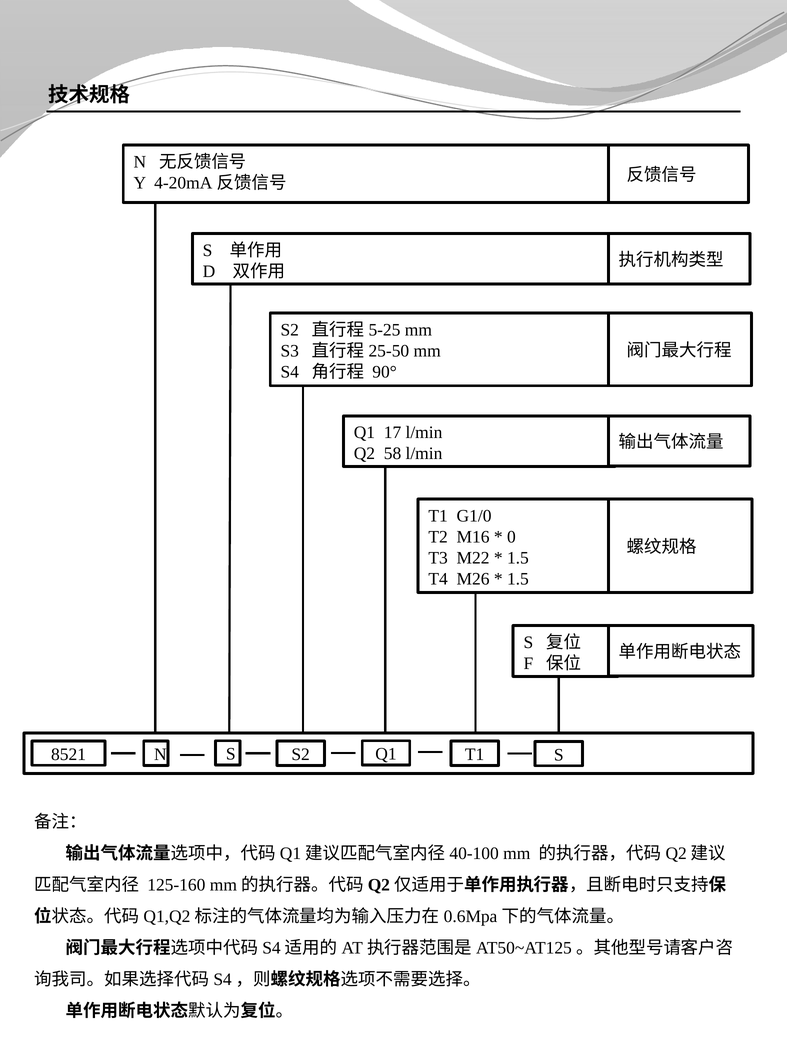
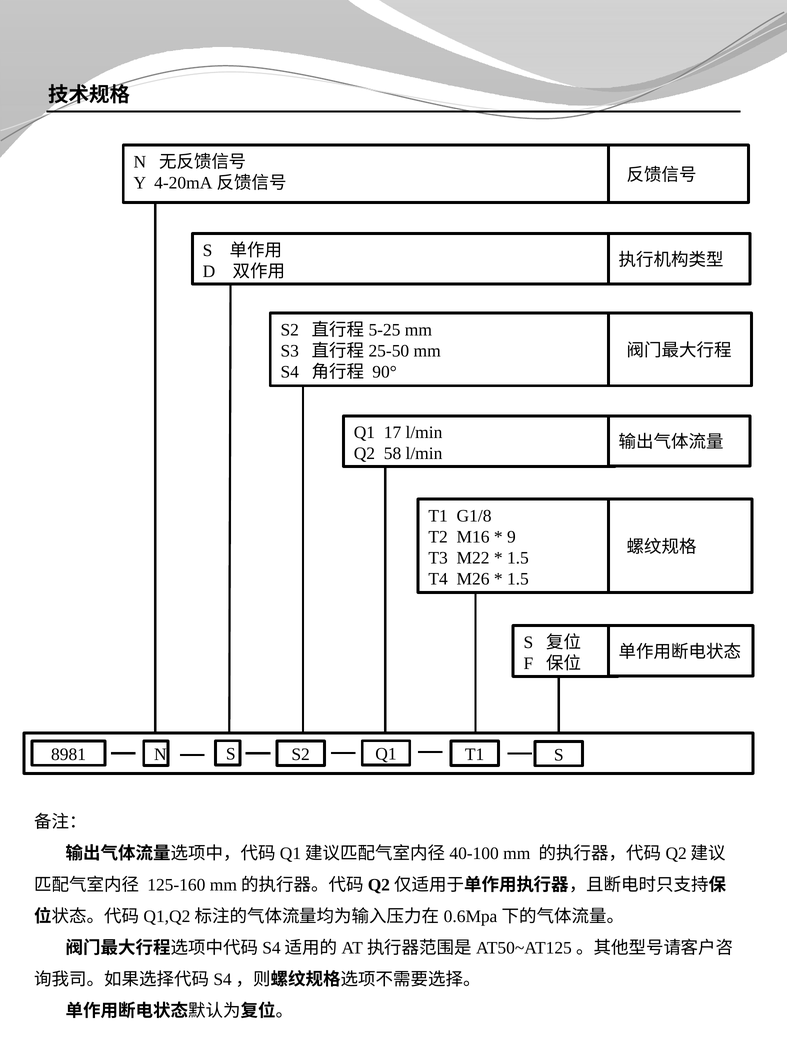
G1/0: G1/0 -> G1/8
0: 0 -> 9
8521: 8521 -> 8981
